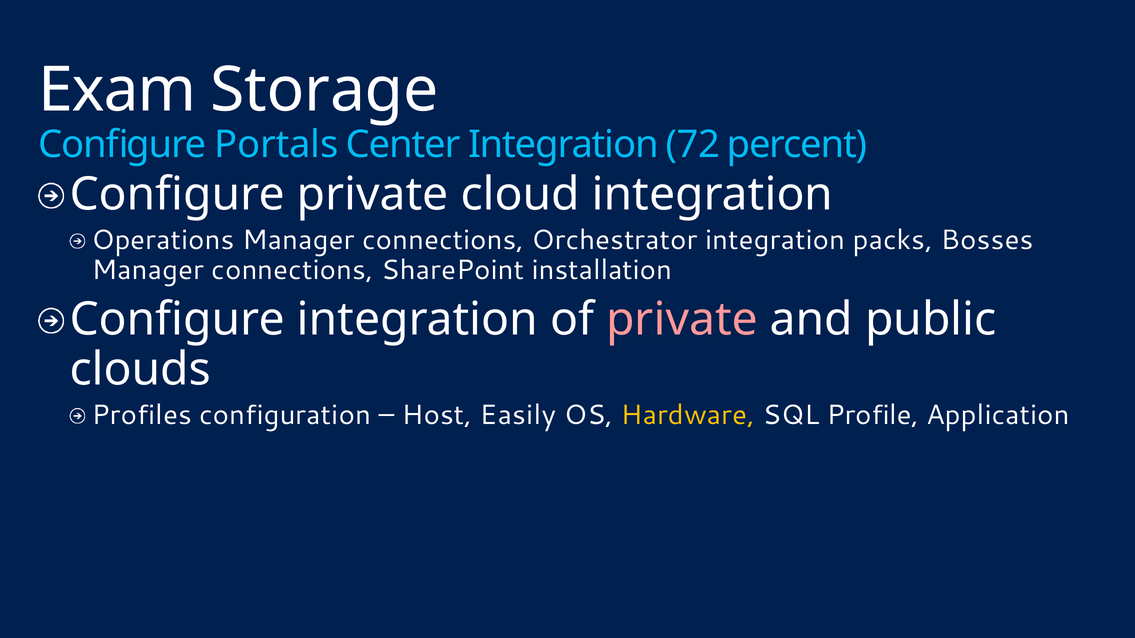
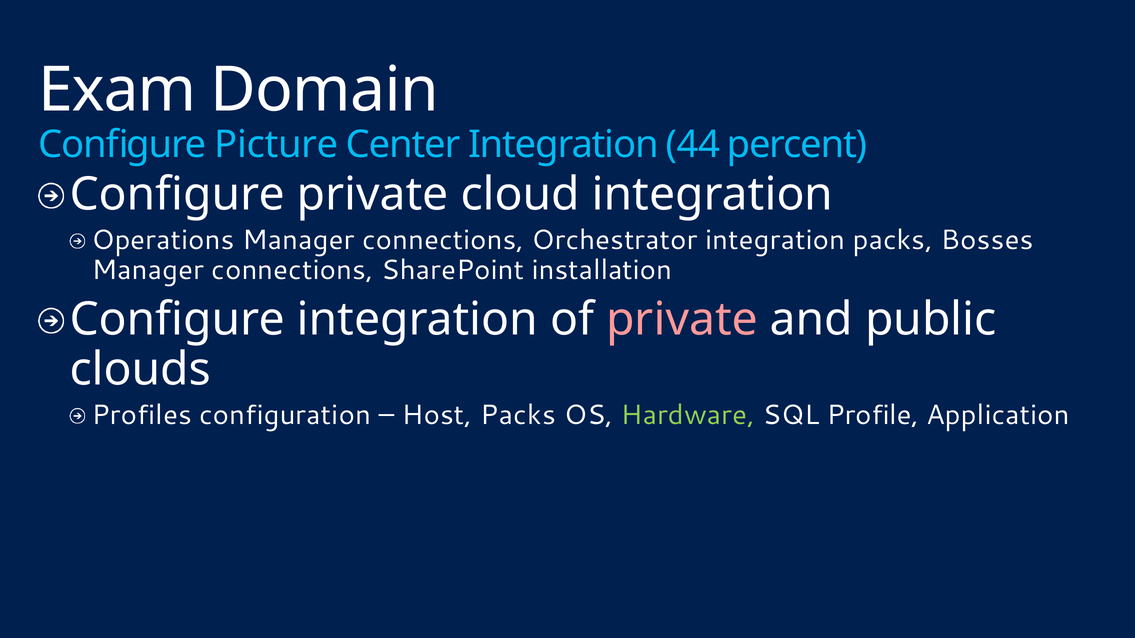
Storage: Storage -> Domain
Portals: Portals -> Picture
72: 72 -> 44
Host Easily: Easily -> Packs
Hardware colour: yellow -> light green
